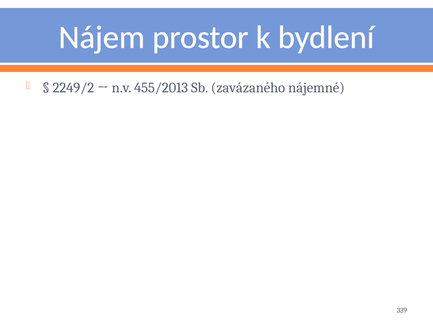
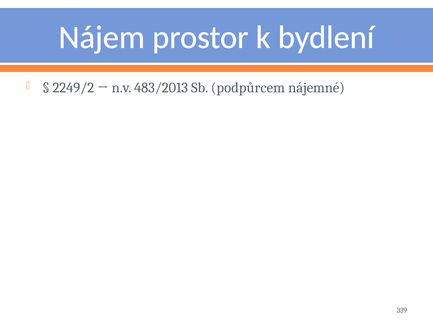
455/2013: 455/2013 -> 483/2013
zavázaného: zavázaného -> podpůrcem
